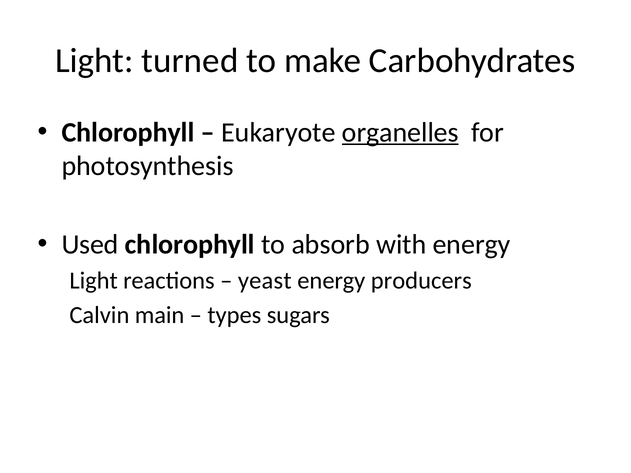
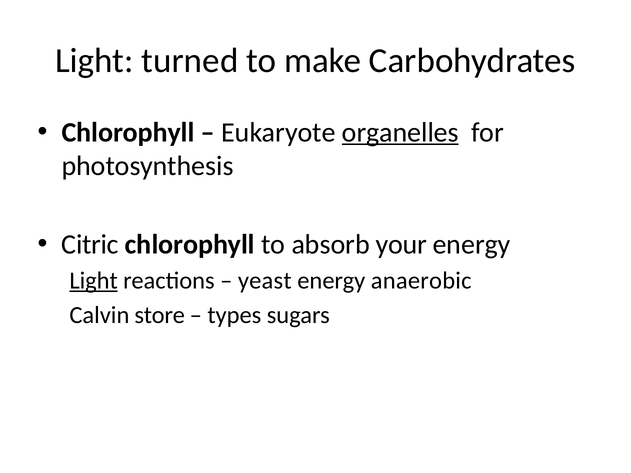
Used: Used -> Citric
with: with -> your
Light at (94, 281) underline: none -> present
producers: producers -> anaerobic
main: main -> store
